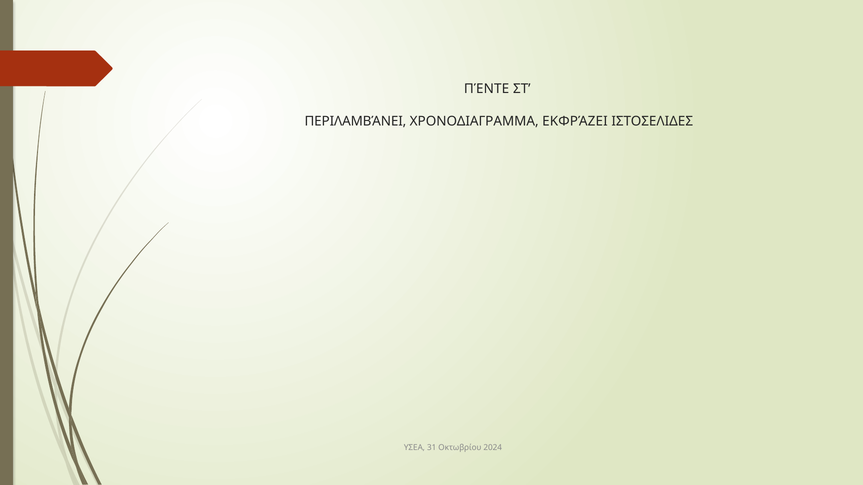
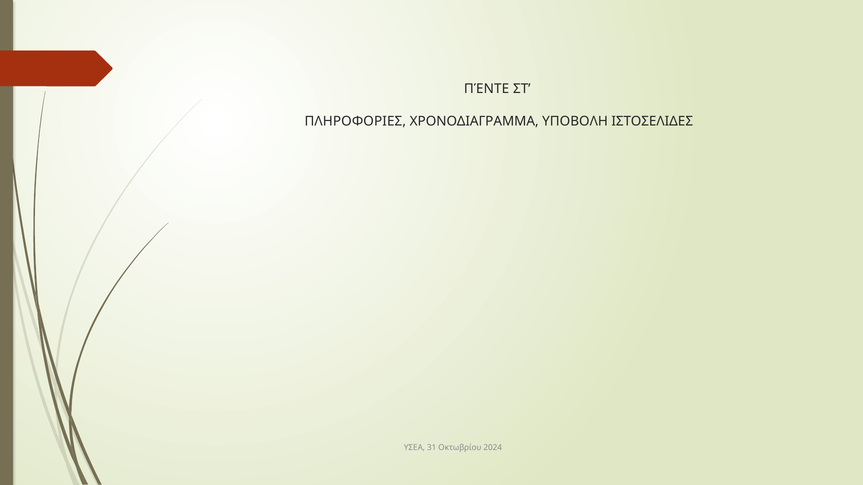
ΠΕΡΙΛΑΜΒΆΝΕΙ: ΠΕΡΙΛΑΜΒΆΝΕΙ -> ΠΛΗΡΟΦΟΡΙΕΣ
ΕΚΦΡΆΖΕΙ: ΕΚΦΡΆΖΕΙ -> ΥΠΟΒΟΛΗ
